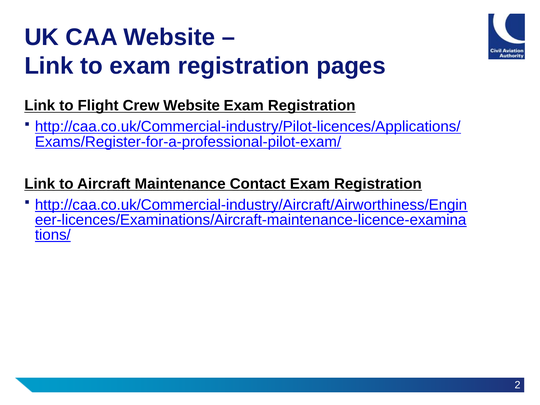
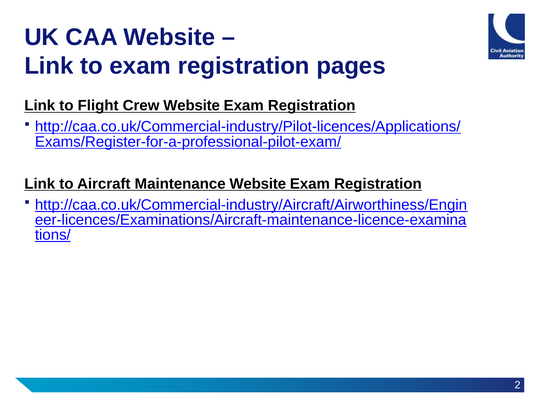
Maintenance Contact: Contact -> Website
